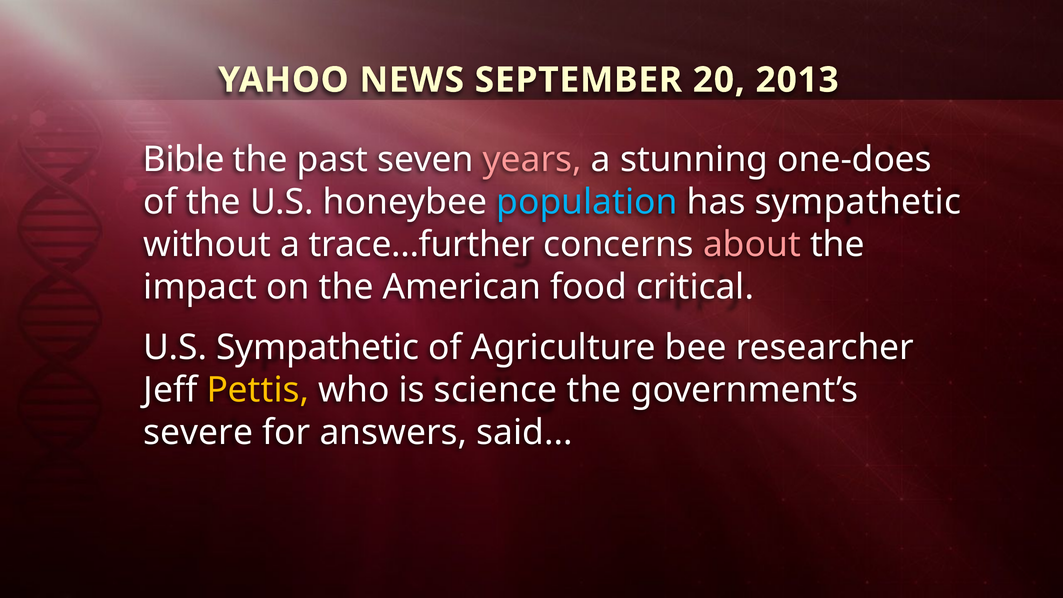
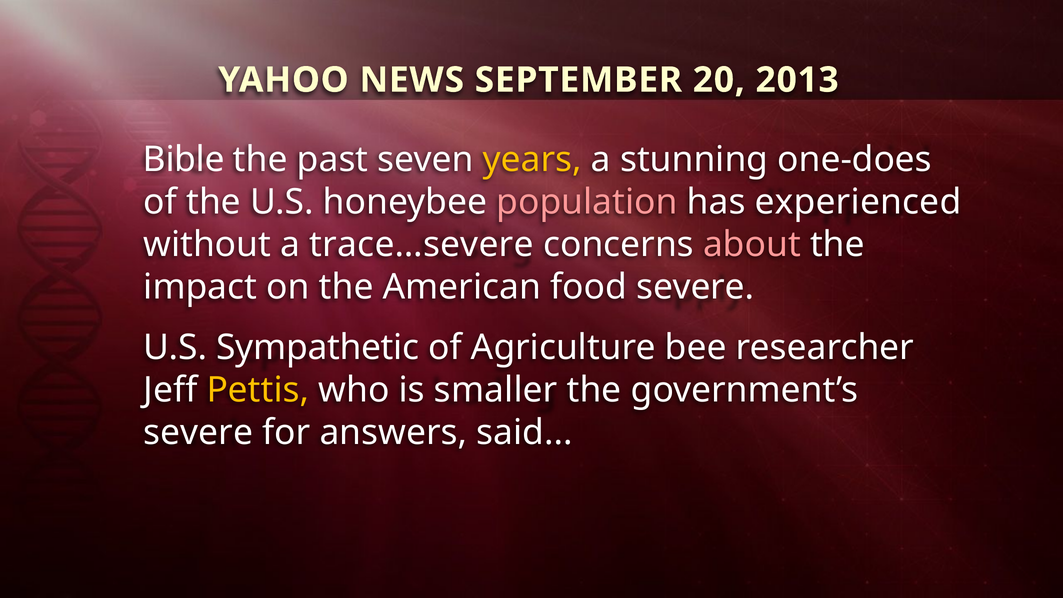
years colour: pink -> yellow
population colour: light blue -> pink
has sympathetic: sympathetic -> experienced
trace…further: trace…further -> trace…severe
food critical: critical -> severe
science: science -> smaller
